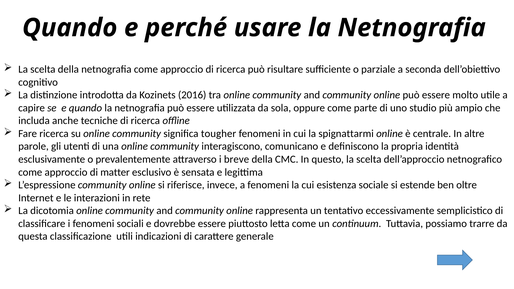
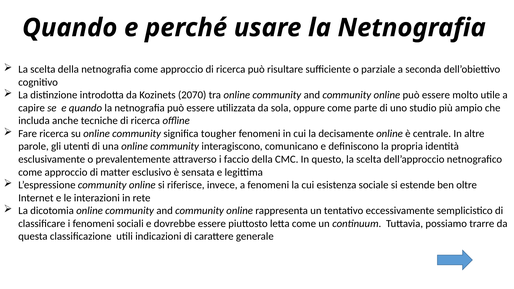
2016: 2016 -> 2070
spignattarmi: spignattarmi -> decisamente
breve: breve -> faccio
